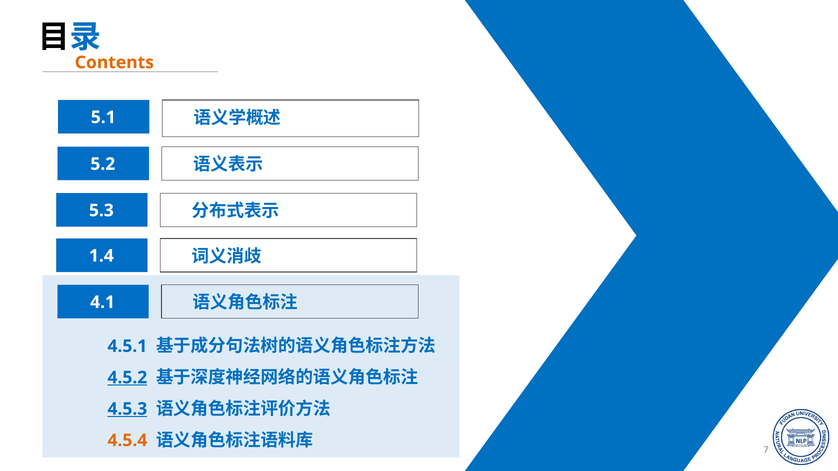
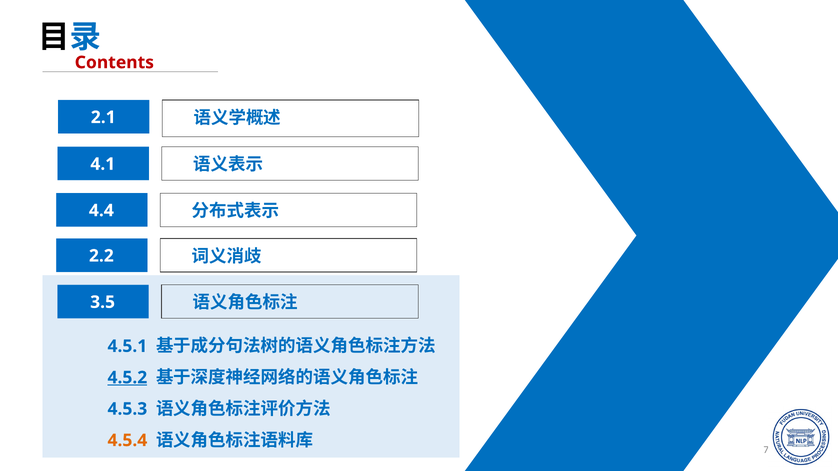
Contents colour: orange -> red
5.1: 5.1 -> 2.1
5.2: 5.2 -> 4.1
5.3: 5.3 -> 4.4
1.4: 1.4 -> 2.2
4.1: 4.1 -> 3.5
4.5.3 underline: present -> none
